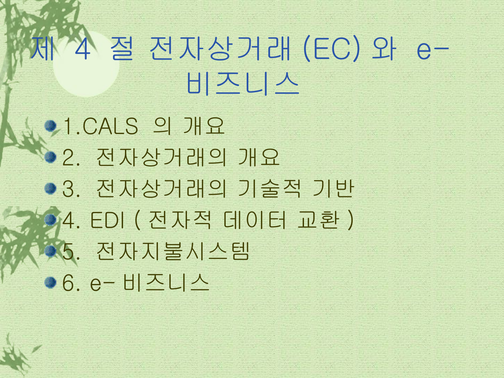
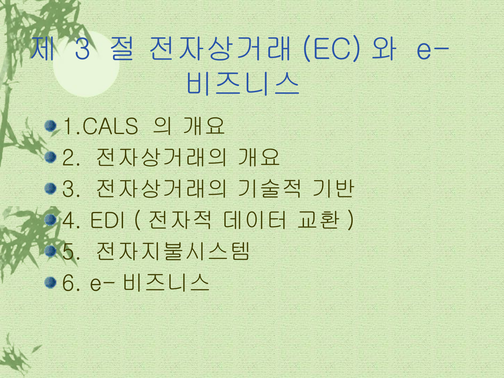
4 at (83, 50): 4 -> 3
